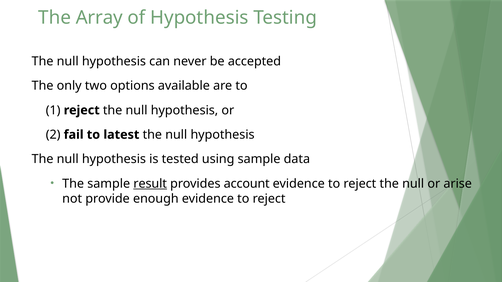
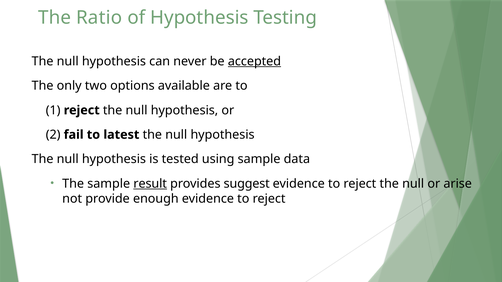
Array: Array -> Ratio
accepted underline: none -> present
account: account -> suggest
